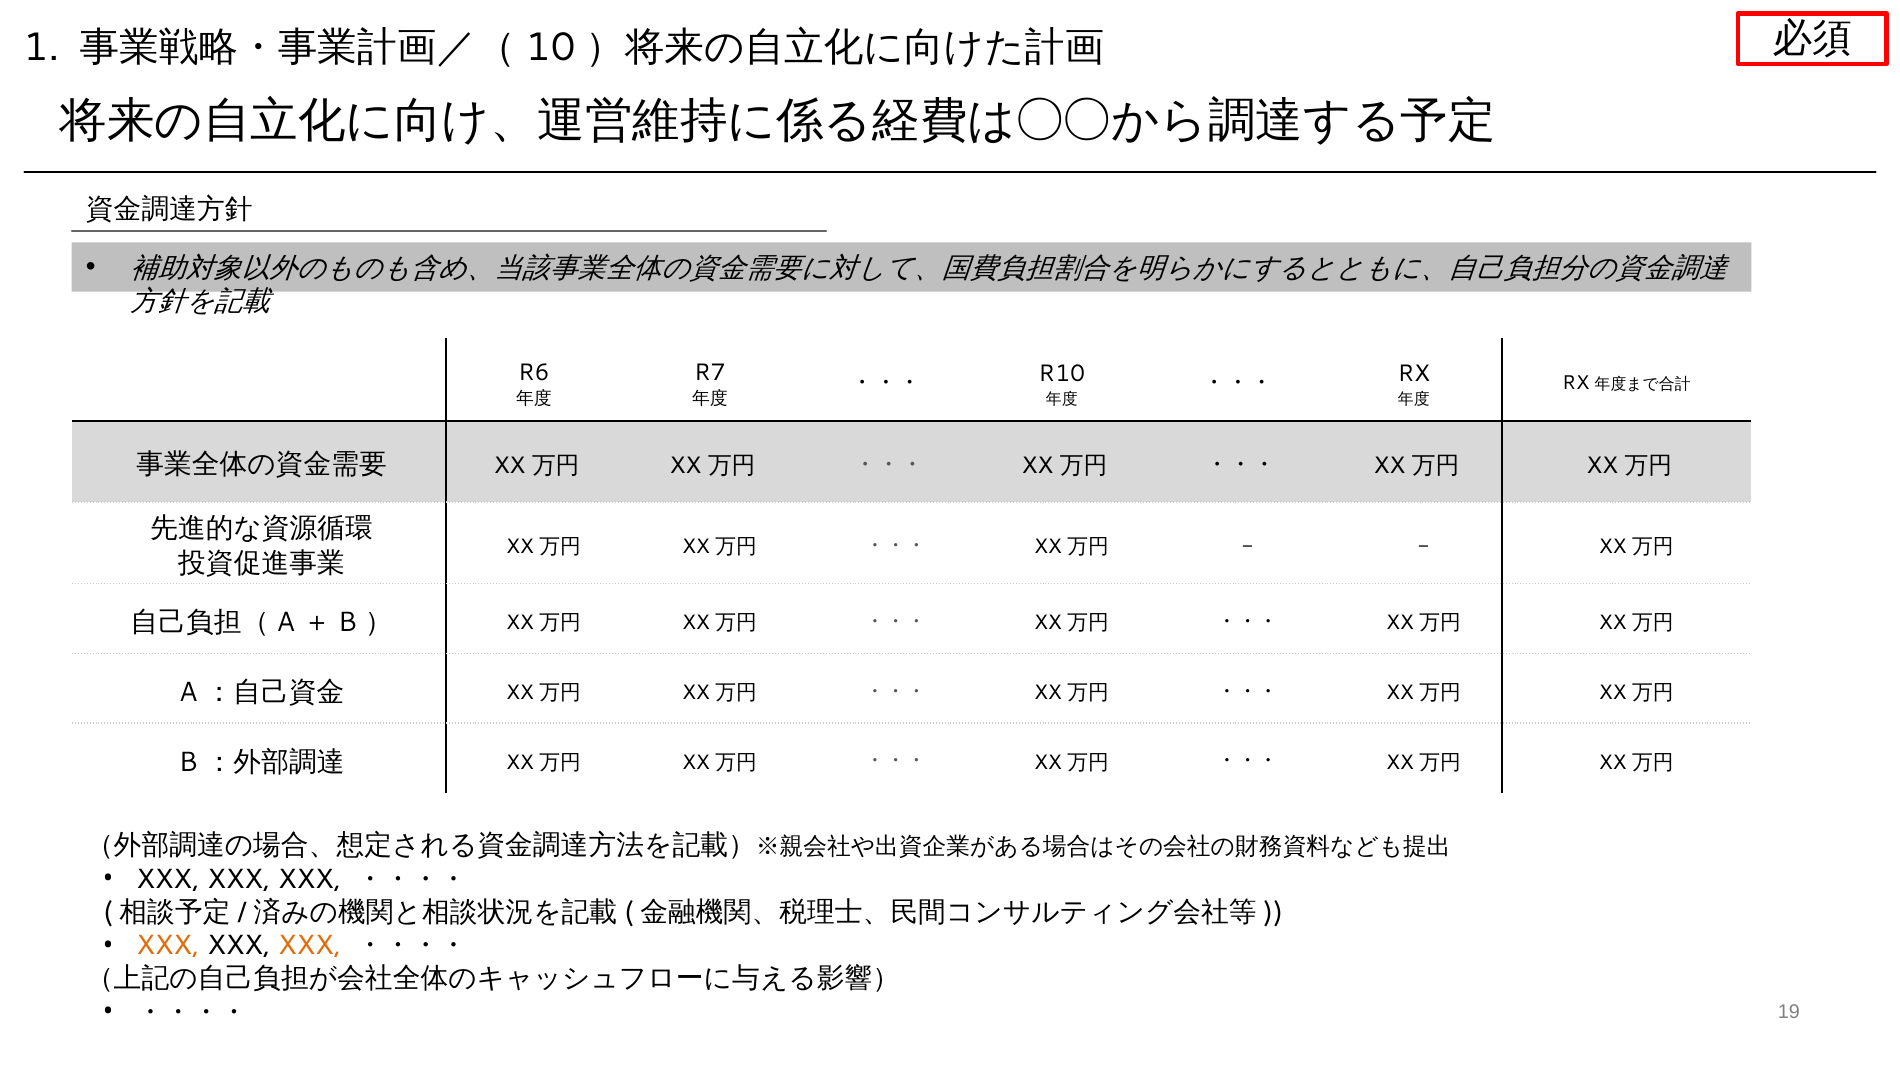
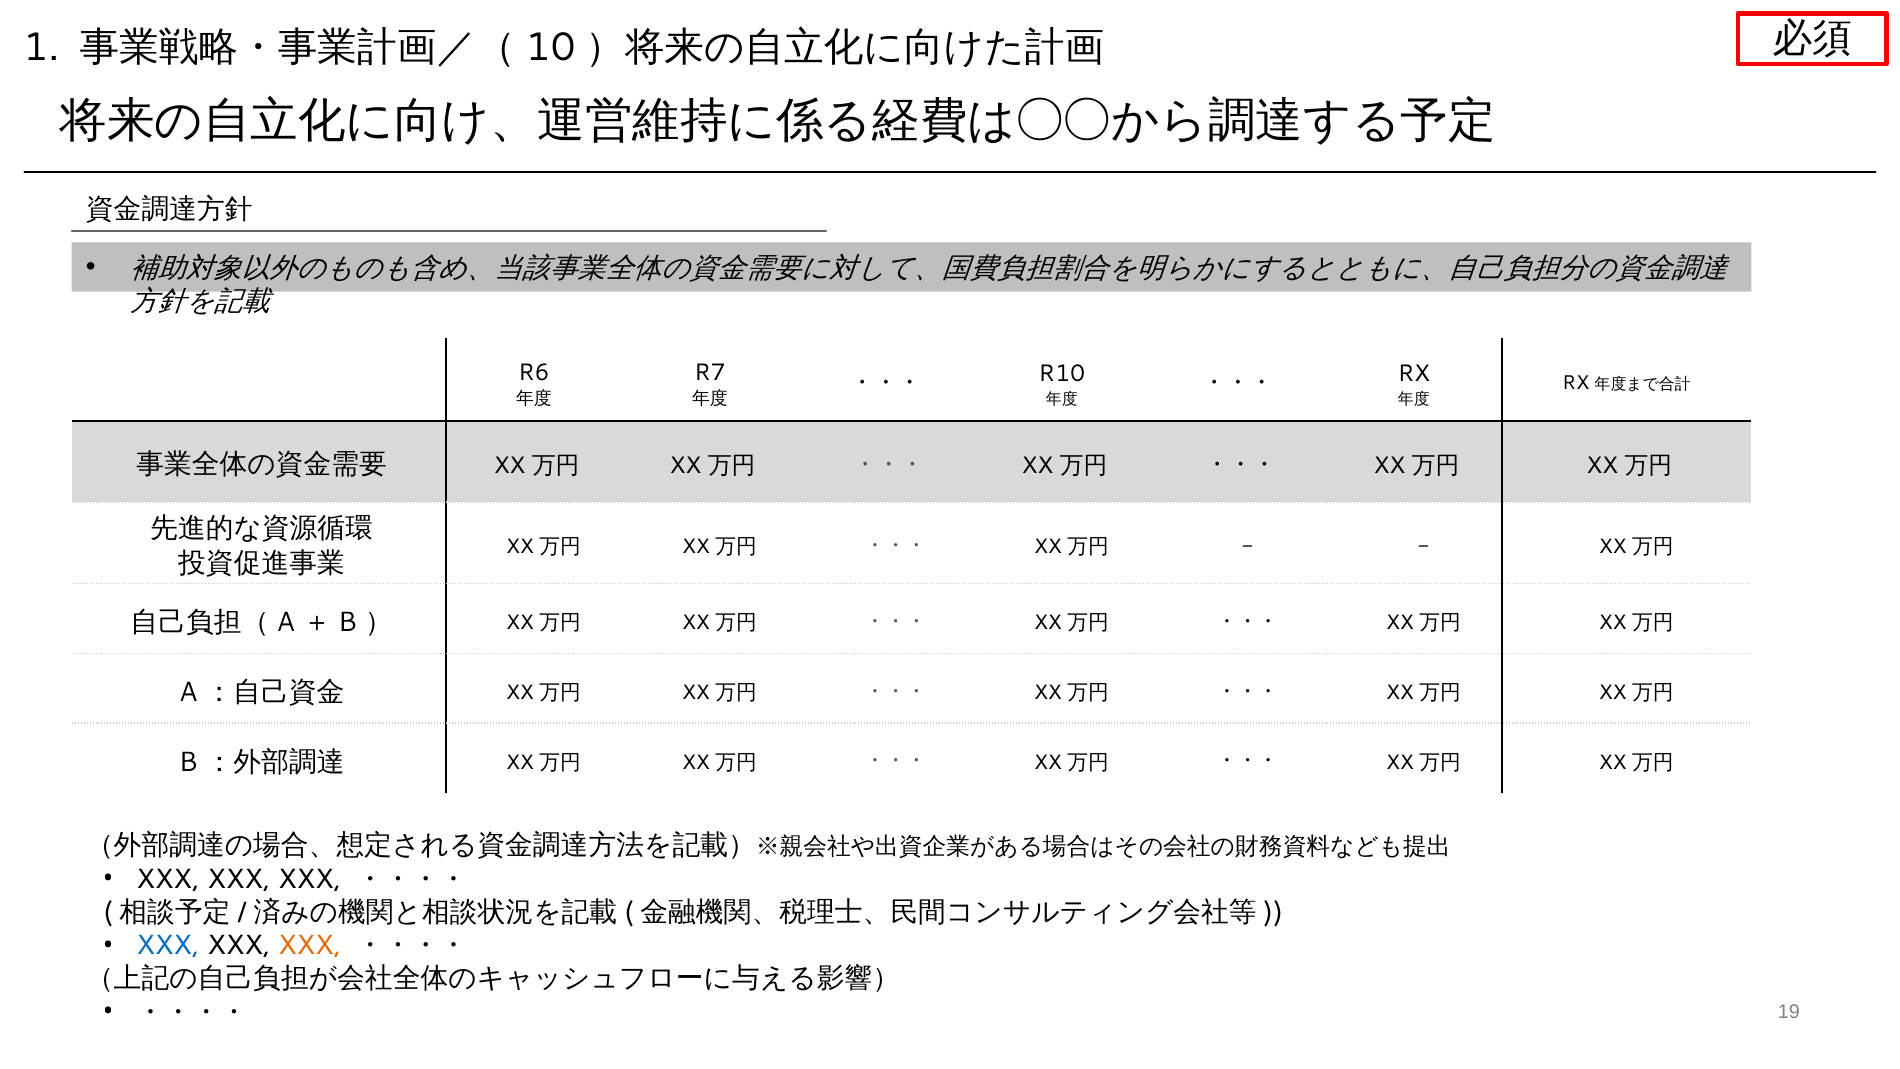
XXX at (168, 945) colour: orange -> blue
